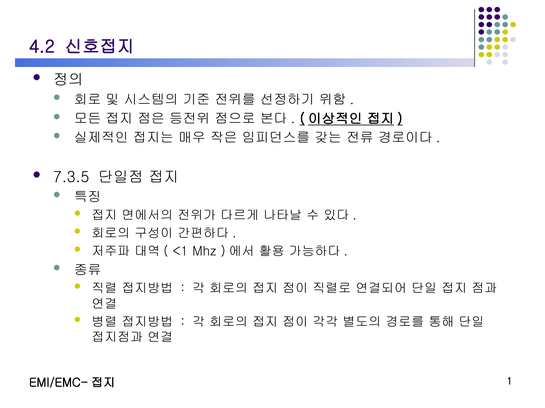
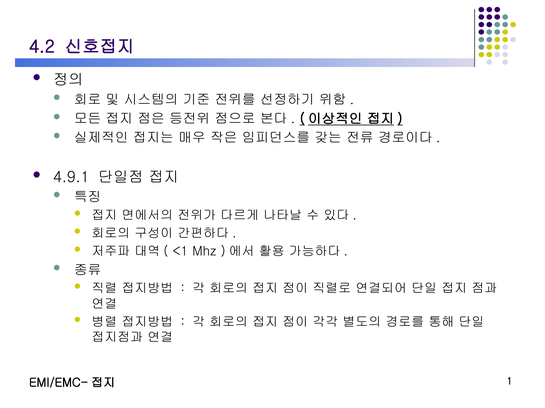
7.3.5: 7.3.5 -> 4.9.1
